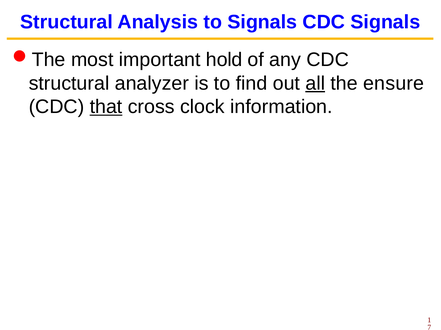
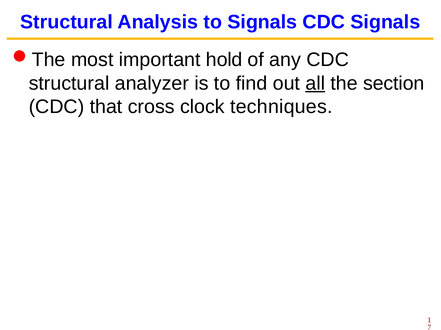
ensure: ensure -> section
that underline: present -> none
information: information -> techniques
